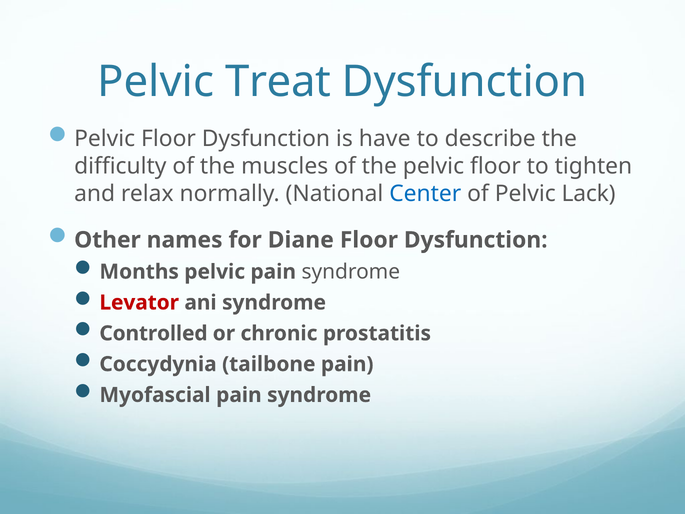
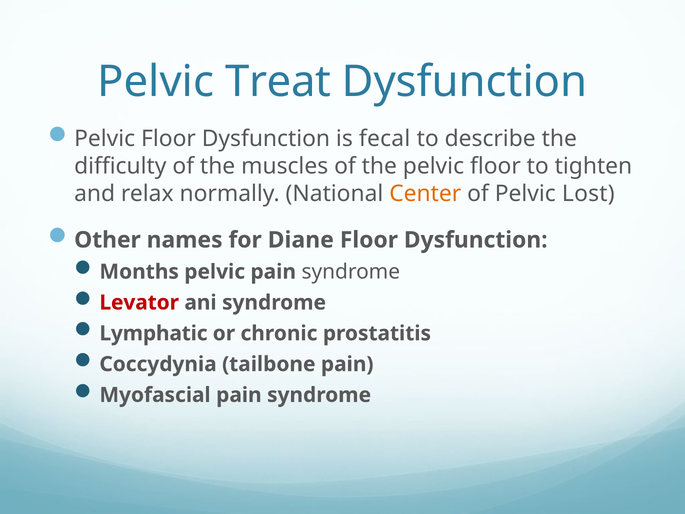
have: have -> fecal
Center colour: blue -> orange
Lack: Lack -> Lost
Controlled: Controlled -> Lymphatic
